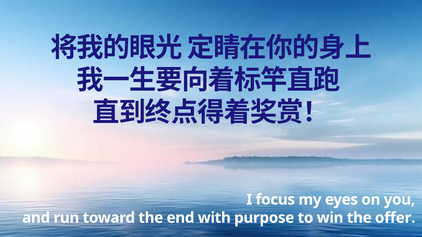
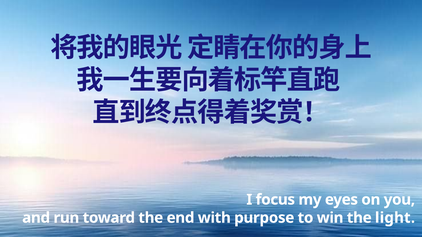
offer: offer -> light
